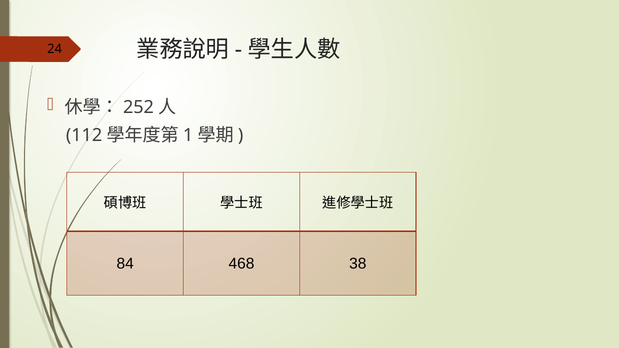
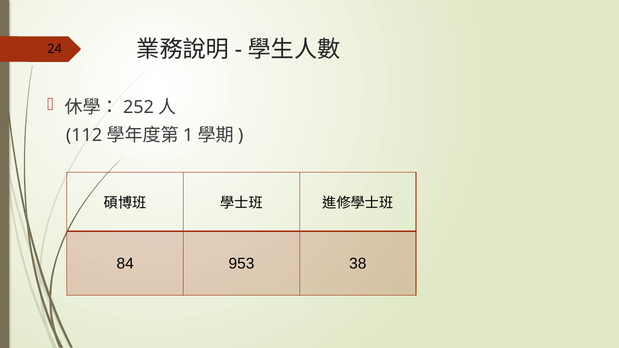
468: 468 -> 953
